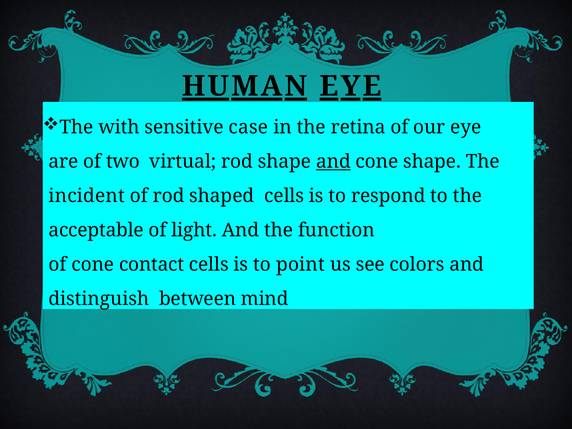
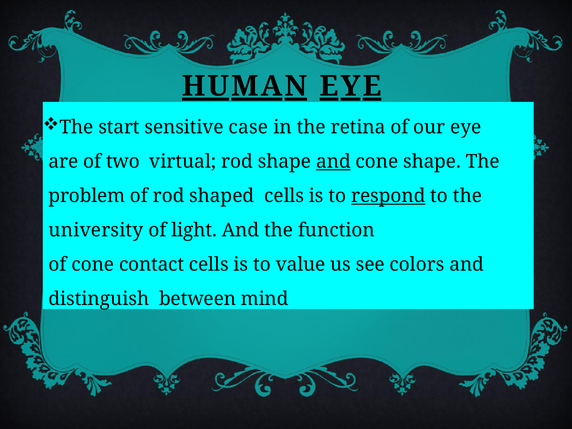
with: with -> start
incident: incident -> problem
respond underline: none -> present
acceptable: acceptable -> university
point: point -> value
